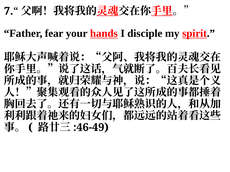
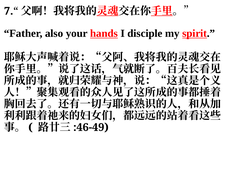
fear: fear -> also
